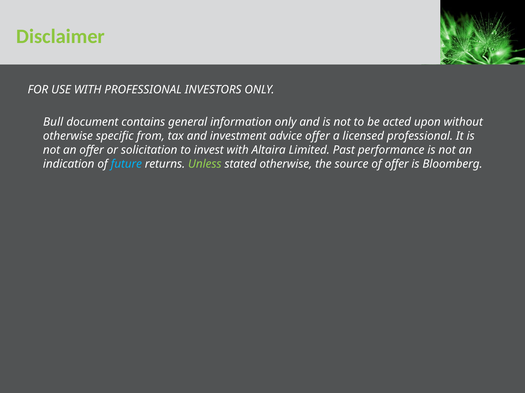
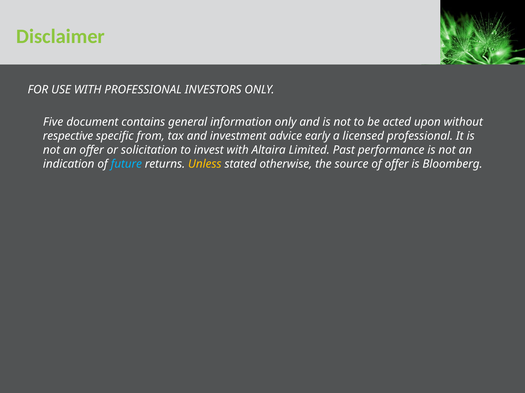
Bull: Bull -> Five
otherwise at (68, 136): otherwise -> respective
advice offer: offer -> early
Unless colour: light green -> yellow
